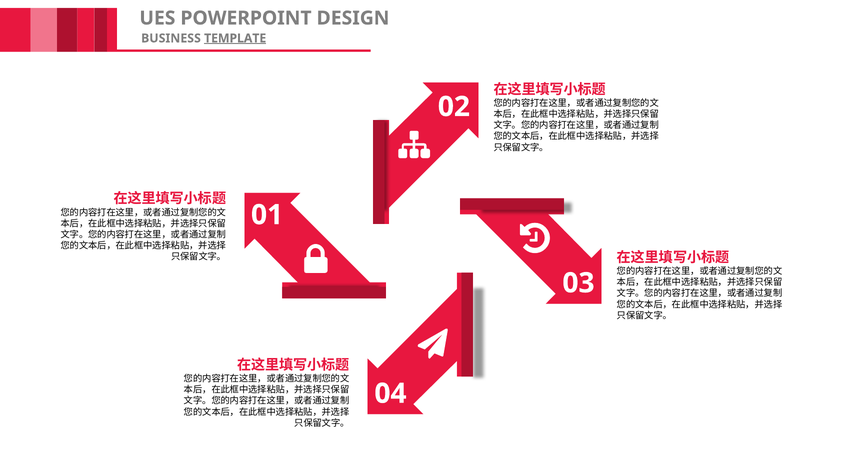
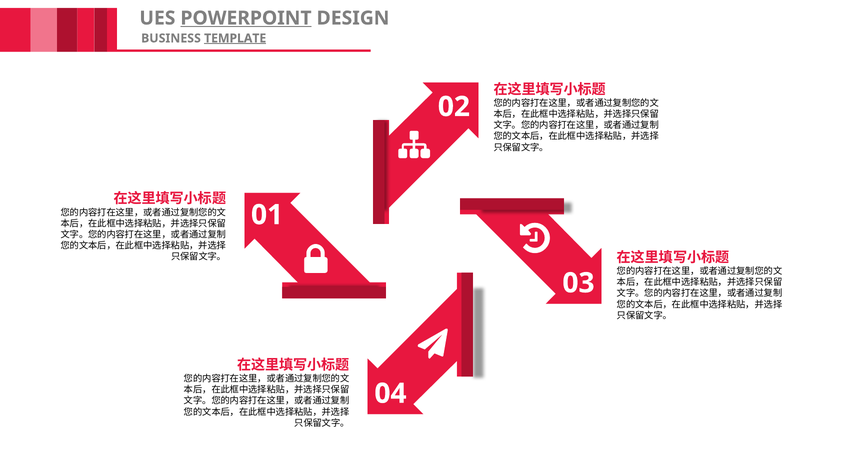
POWERPOINT underline: none -> present
